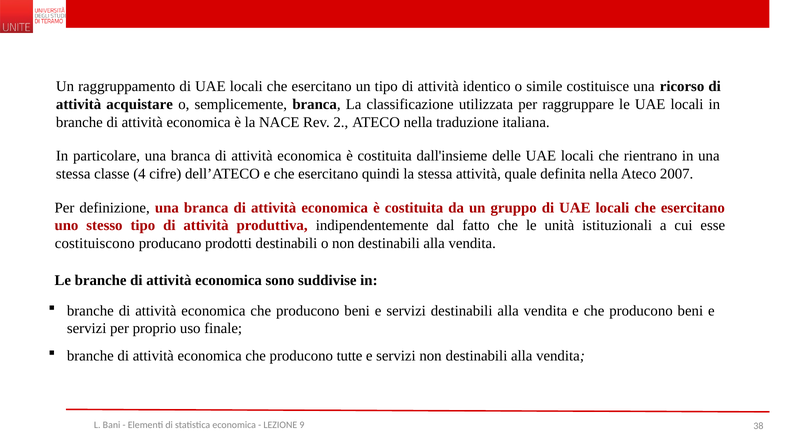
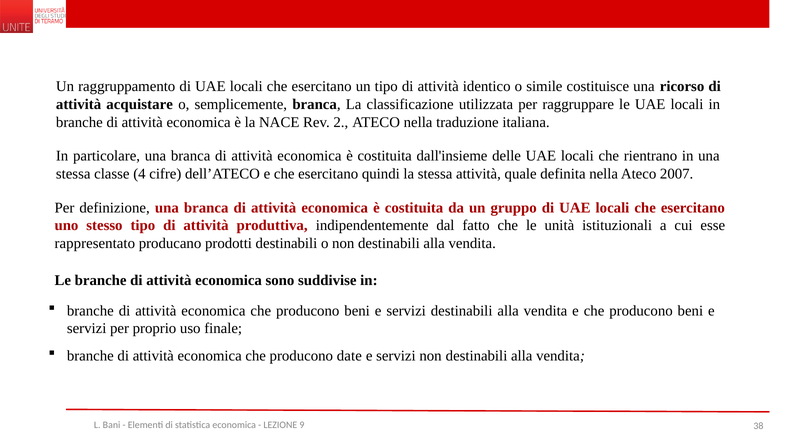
costituiscono: costituiscono -> rappresentato
tutte: tutte -> date
